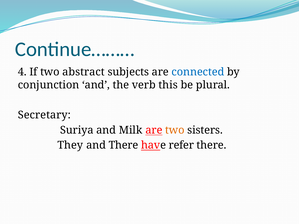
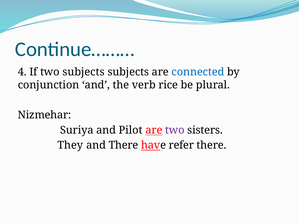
two abstract: abstract -> subjects
this: this -> rice
Secretary: Secretary -> Nizmehar
Milk: Milk -> Pilot
two at (175, 130) colour: orange -> purple
